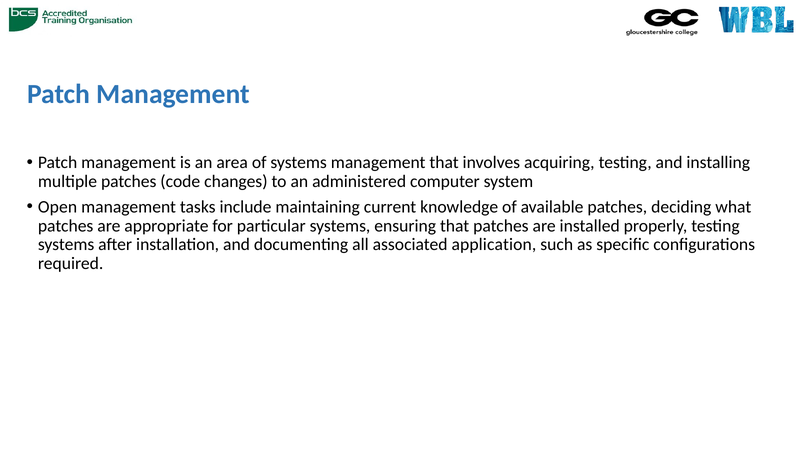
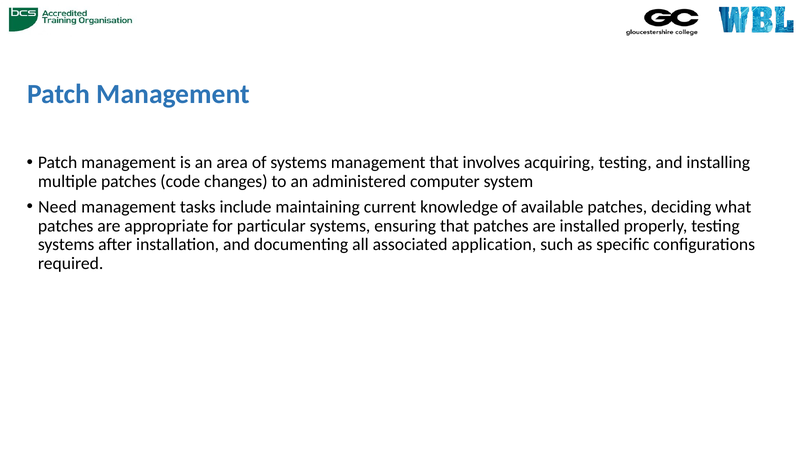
Open: Open -> Need
